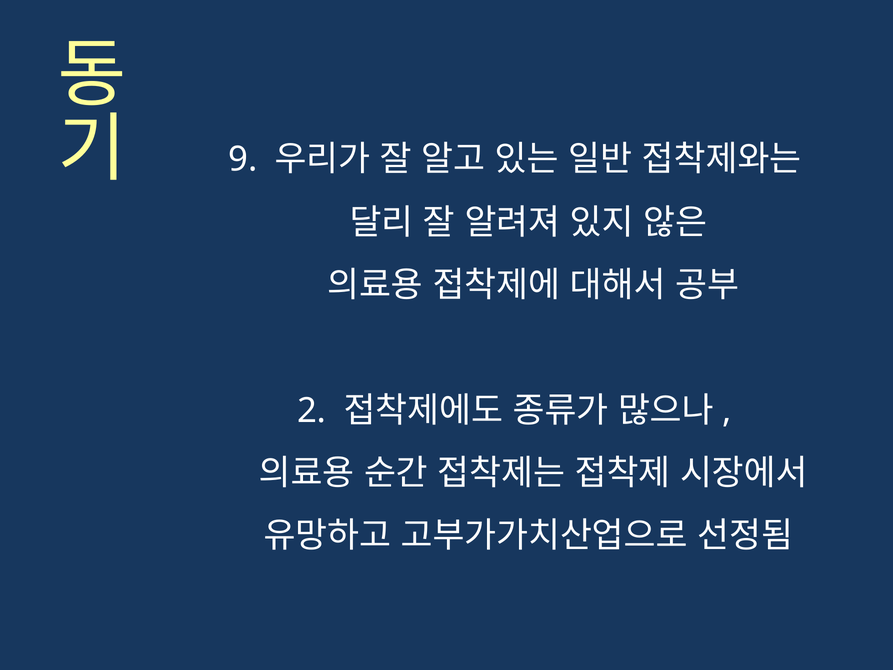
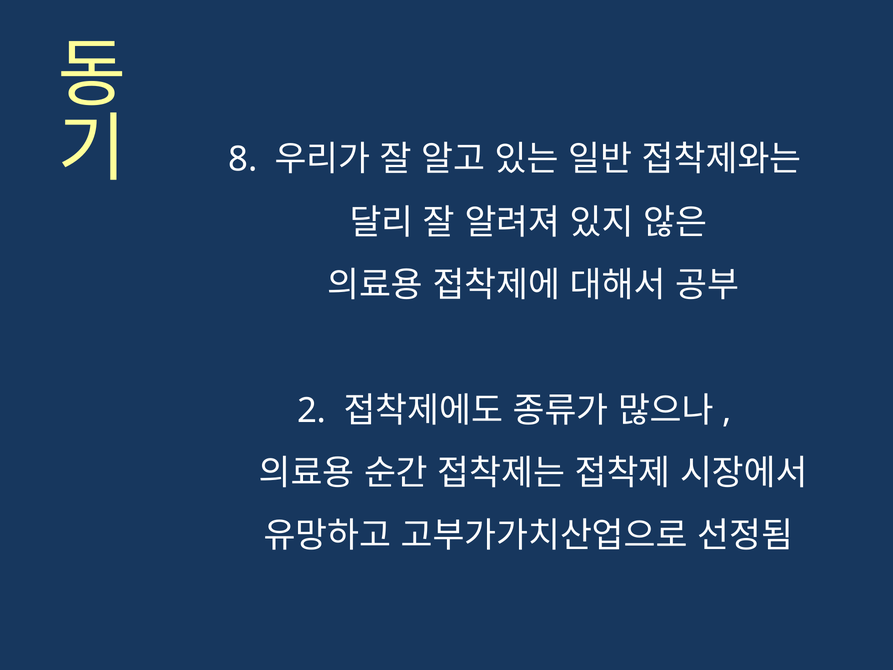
9: 9 -> 8
